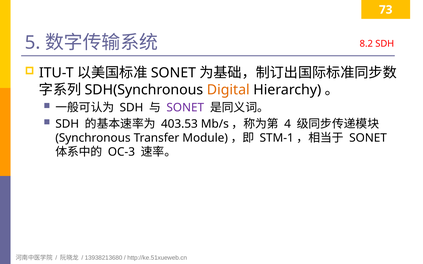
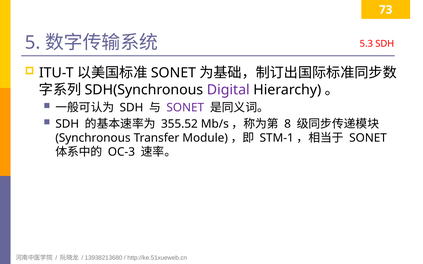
8.2: 8.2 -> 5.3
Digital colour: orange -> purple
403.53: 403.53 -> 355.52
4: 4 -> 8
